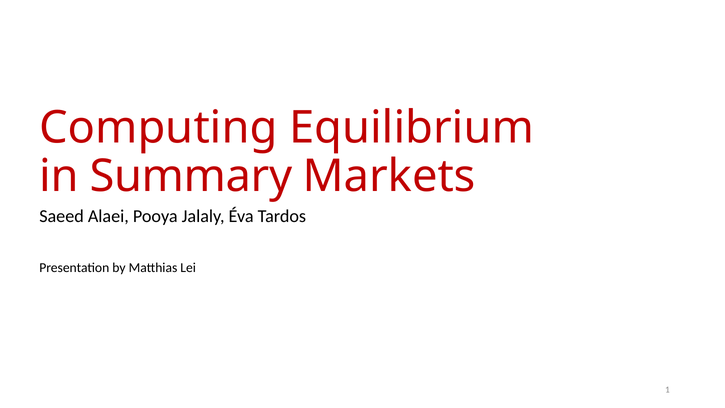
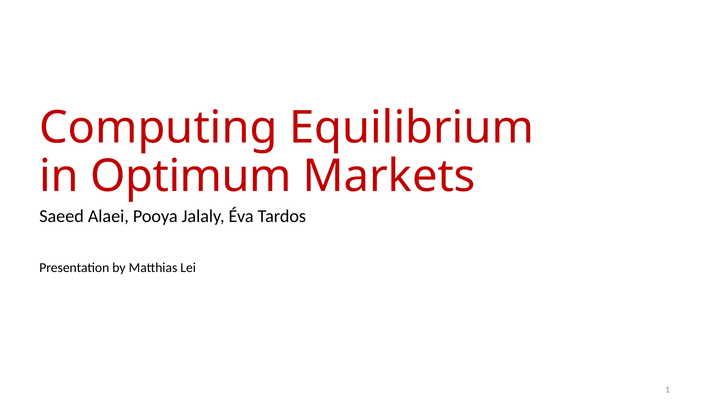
Summary: Summary -> Optimum
